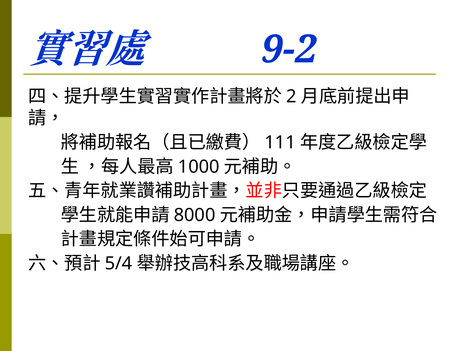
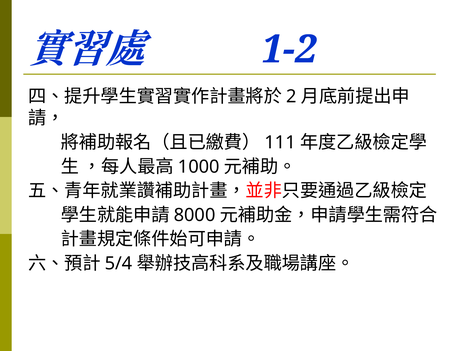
9-2: 9-2 -> 1-2
